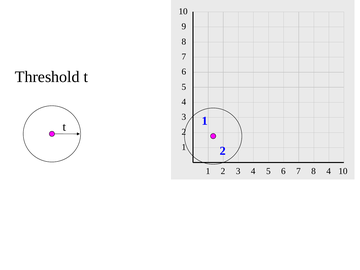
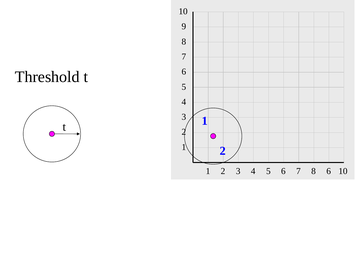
8 4: 4 -> 6
